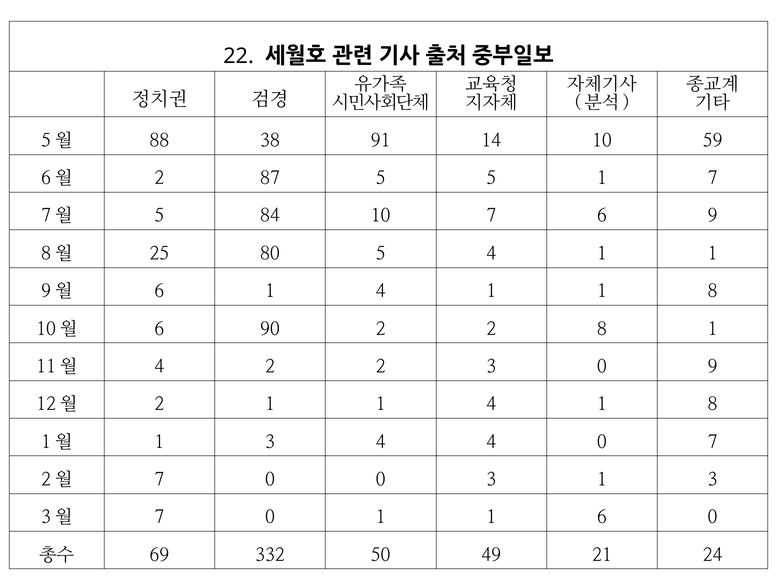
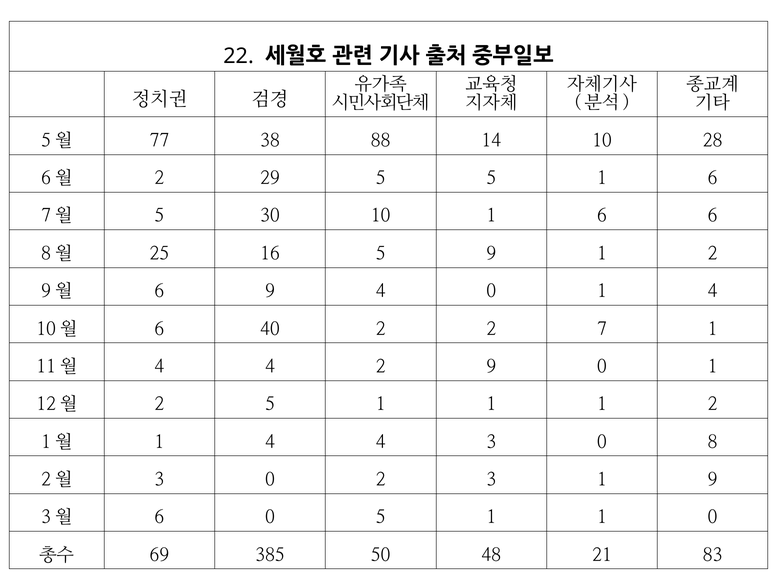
88: 88 -> 77
91: 91 -> 88
59: 59 -> 28
87: 87 -> 29
5 1 7: 7 -> 6
84: 84 -> 30
10 7: 7 -> 1
6 9: 9 -> 6
80: 80 -> 16
5 4: 4 -> 9
1 at (713, 254): 1 -> 2
6 1: 1 -> 9
1 at (491, 291): 1 -> 0
8 at (713, 291): 8 -> 4
90: 90 -> 40
2 8: 8 -> 7
2 at (270, 366): 2 -> 4
2 3: 3 -> 9
9 at (713, 366): 9 -> 1
2 1: 1 -> 5
4 at (491, 404): 4 -> 1
8 at (713, 404): 8 -> 2
3 at (270, 442): 3 -> 4
4 4: 4 -> 3
0 7: 7 -> 8
7 at (159, 479): 7 -> 3
0 0: 0 -> 2
3 1 3: 3 -> 9
7 at (159, 517): 7 -> 6
0 1: 1 -> 5
6 at (602, 517): 6 -> 1
332: 332 -> 385
49: 49 -> 48
24: 24 -> 83
